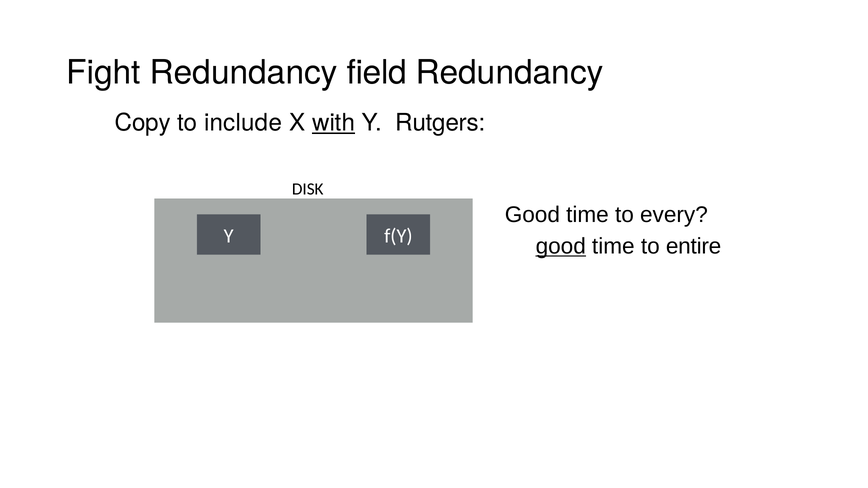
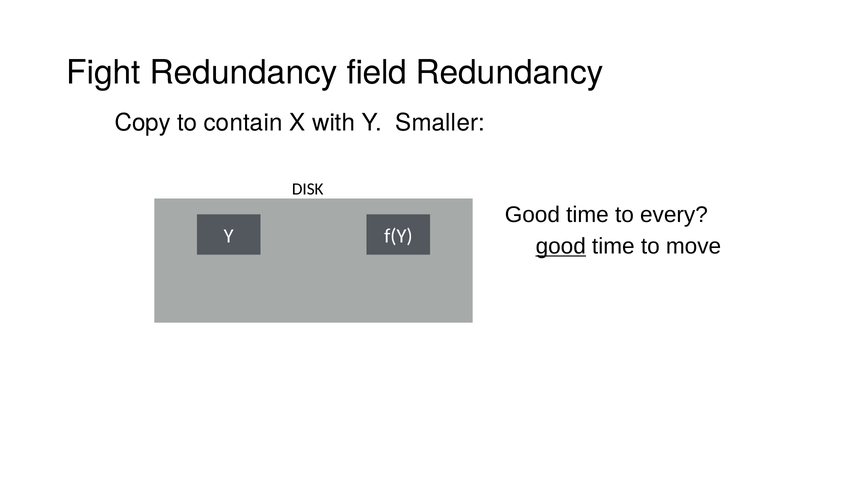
include: include -> contain
with underline: present -> none
Rutgers: Rutgers -> Smaller
entire: entire -> move
